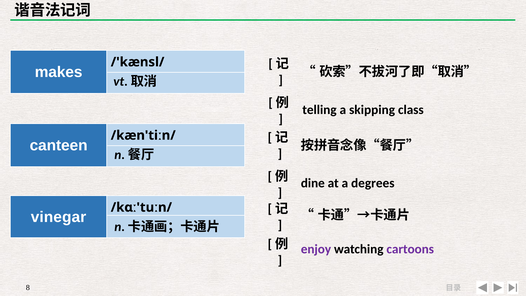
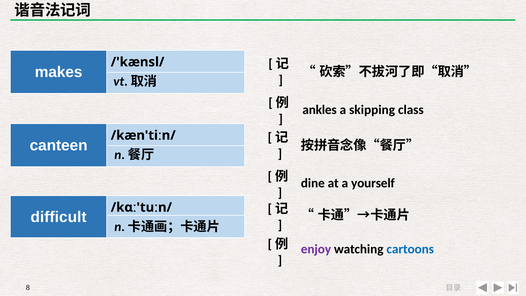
telling: telling -> ankles
degrees: degrees -> yourself
vinegar: vinegar -> difficult
cartoons colour: purple -> blue
